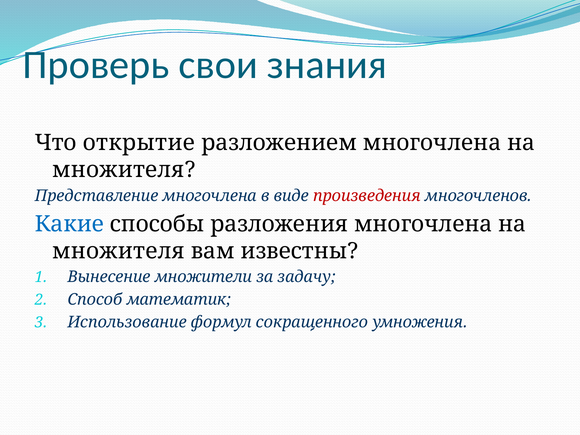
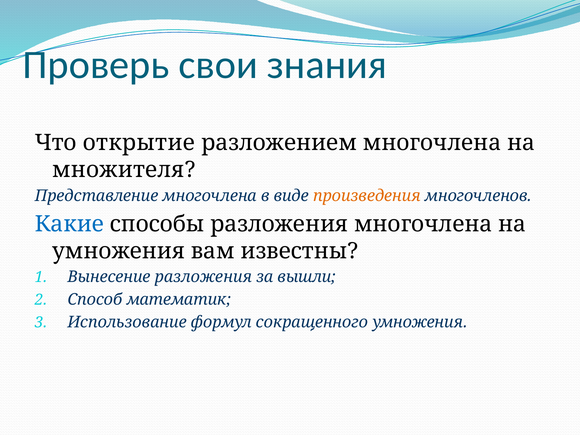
произведения colour: red -> orange
множителя at (118, 251): множителя -> умножения
Вынесение множители: множители -> разложения
задачу: задачу -> вышли
